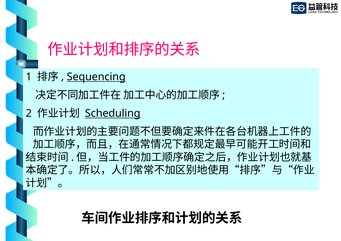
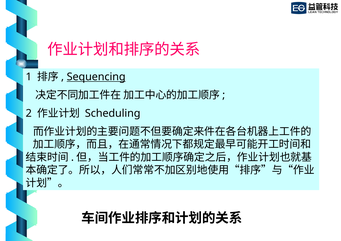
Scheduling underline: present -> none
